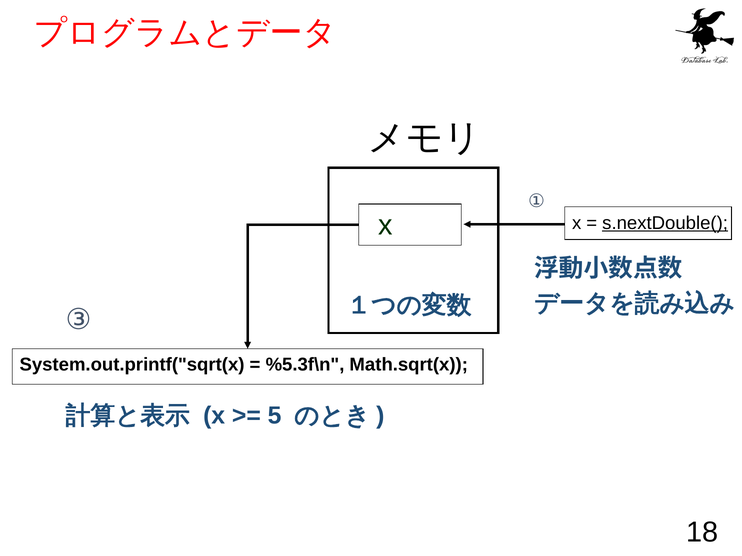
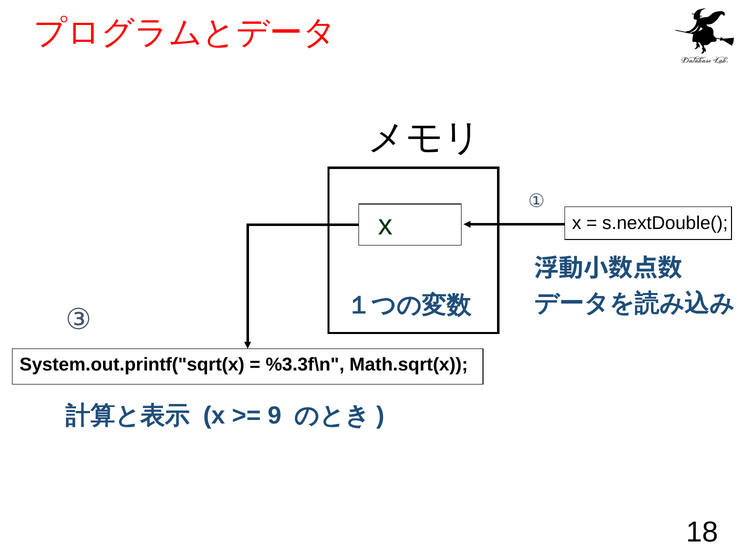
s.nextDouble( underline: present -> none
%5.3f\n: %5.3f\n -> %3.3f\n
5: 5 -> 9
